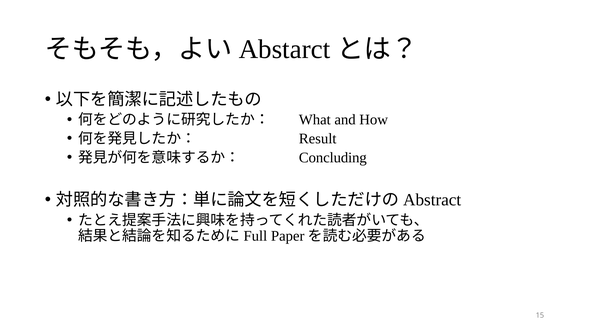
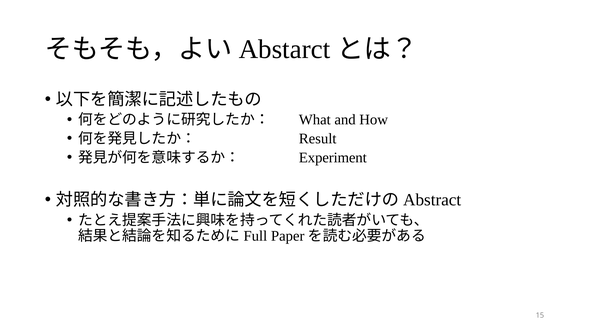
Concluding: Concluding -> Experiment
